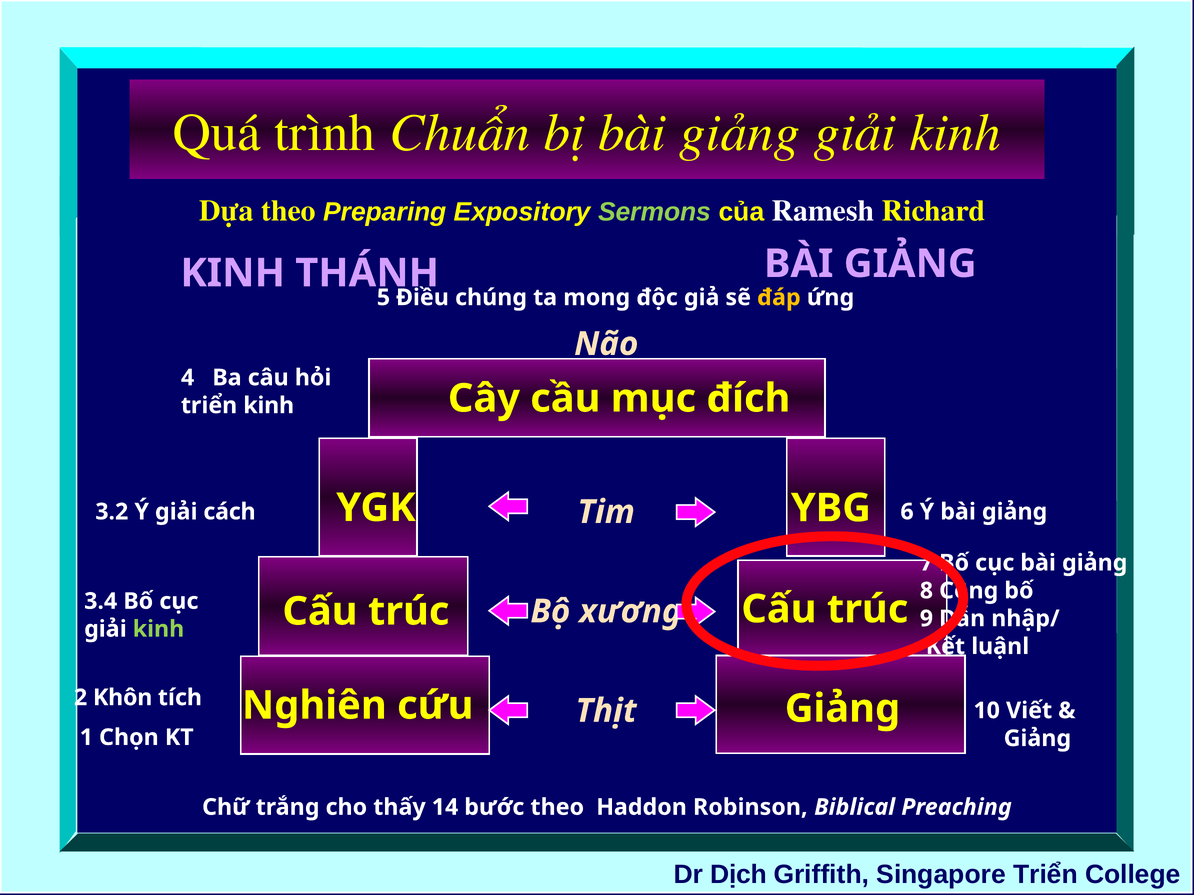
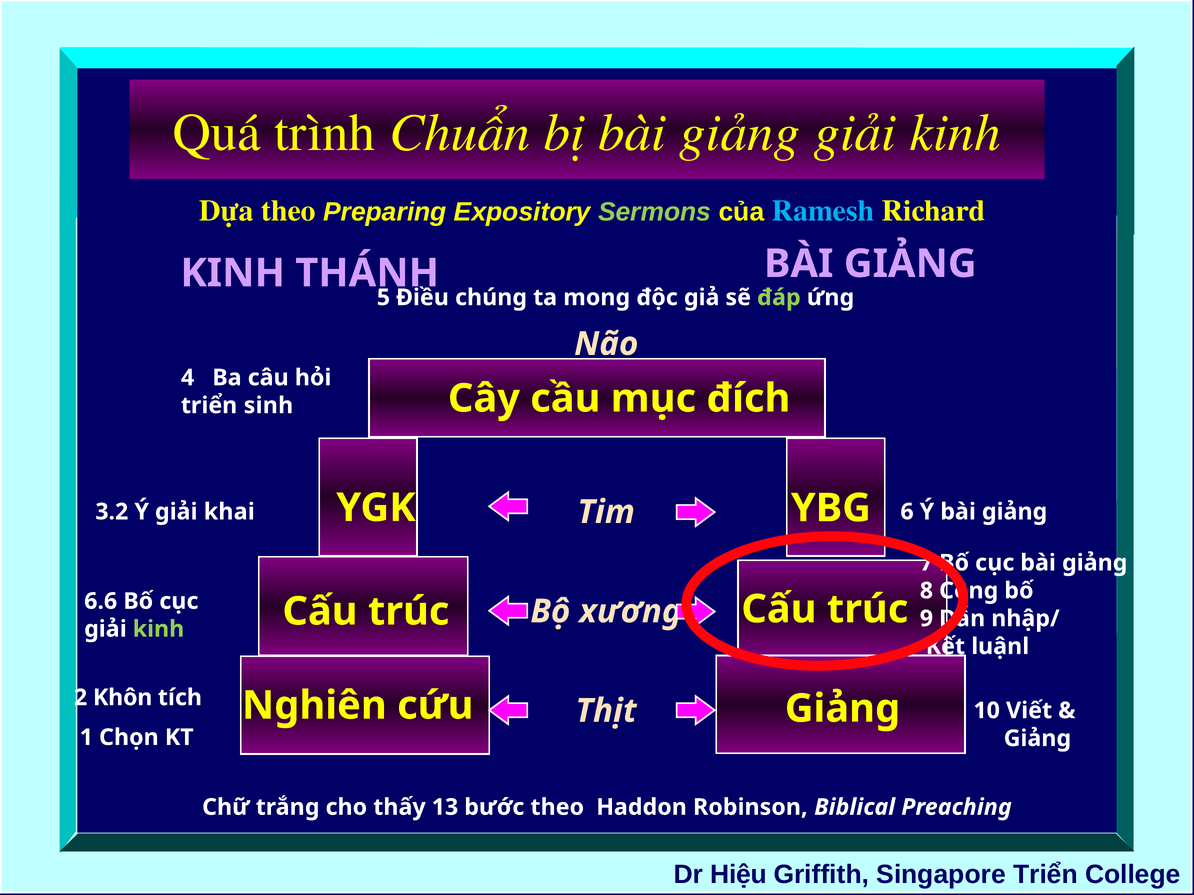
Ramesh colour: white -> light blue
đáp colour: yellow -> light green
triển kinh: kinh -> sinh
cách: cách -> khai
3.4: 3.4 -> 6.6
14: 14 -> 13
Dịch: Dịch -> Hiệu
